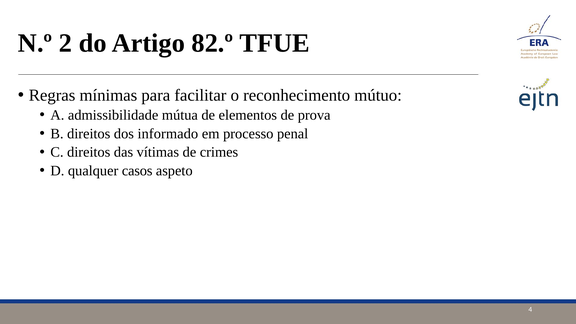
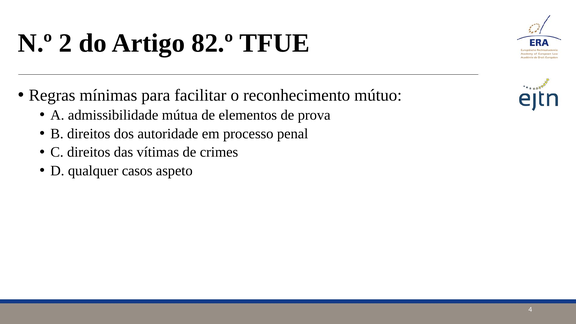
informado: informado -> autoridade
